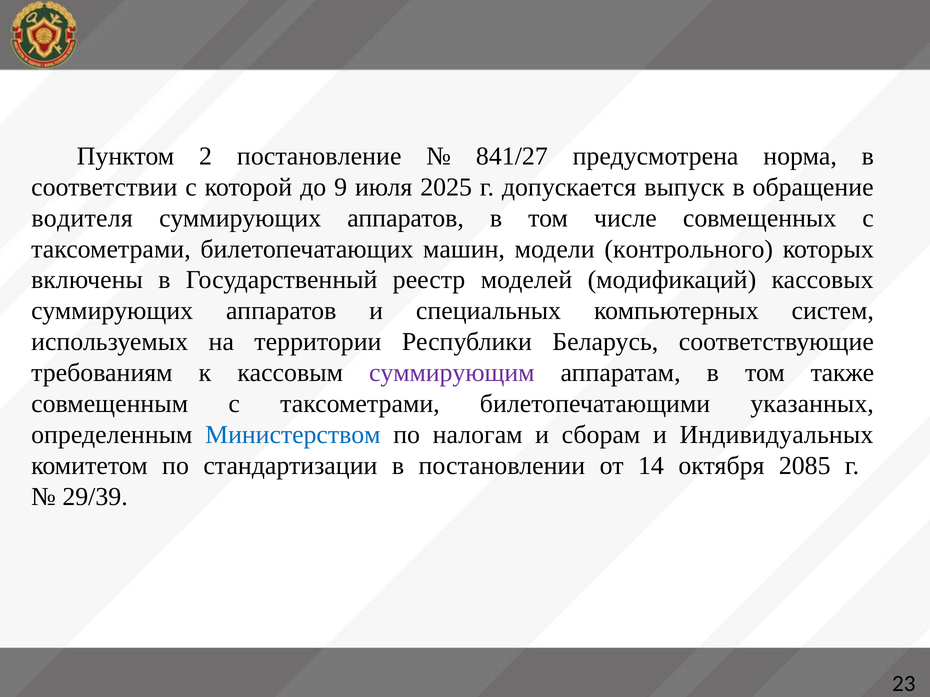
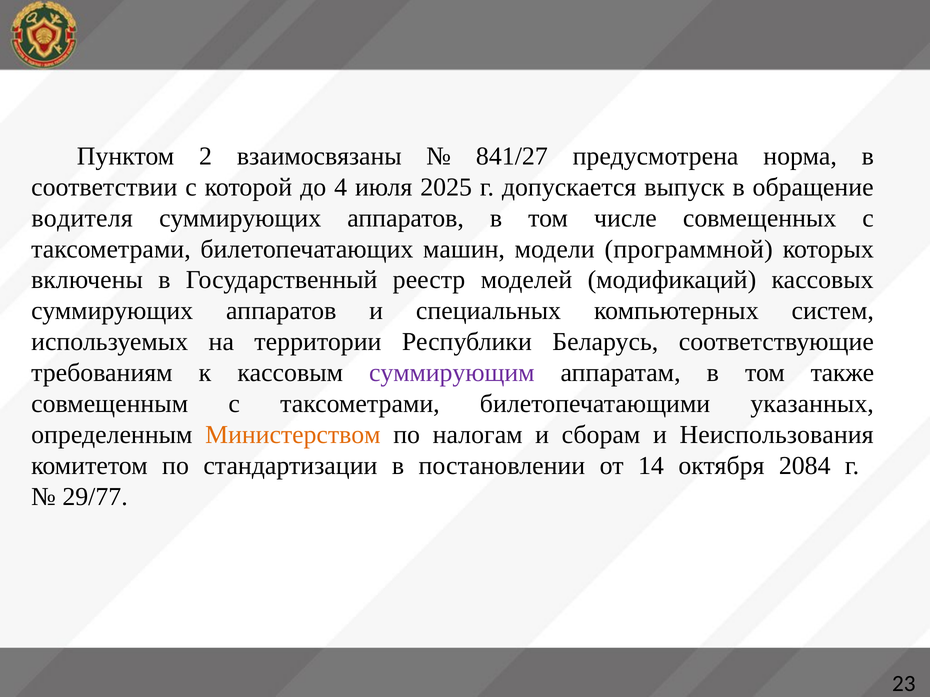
постановление: постановление -> взаимосвязаны
9: 9 -> 4
контрольного: контрольного -> программной
Министерством colour: blue -> orange
Индивидуальных: Индивидуальных -> Неиспользования
2085: 2085 -> 2084
29/39: 29/39 -> 29/77
